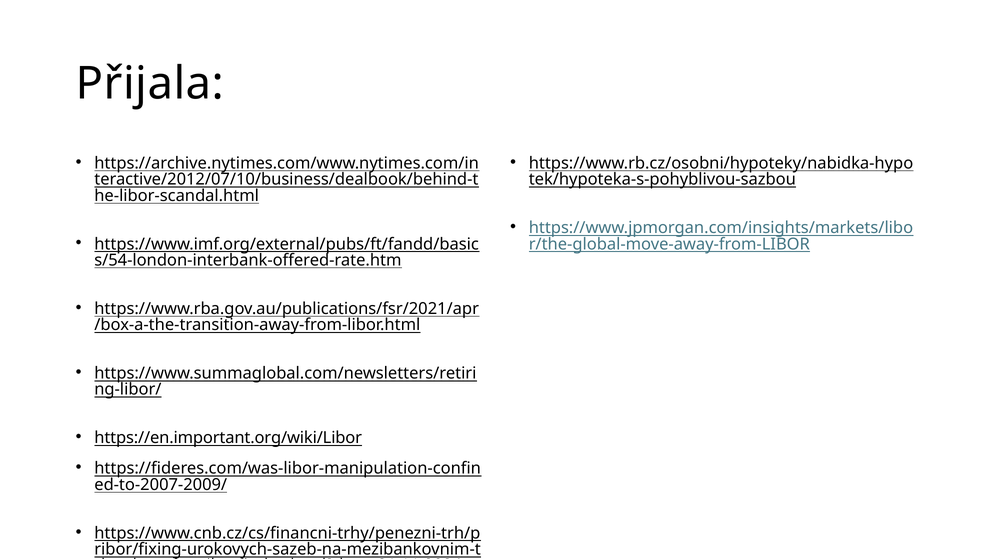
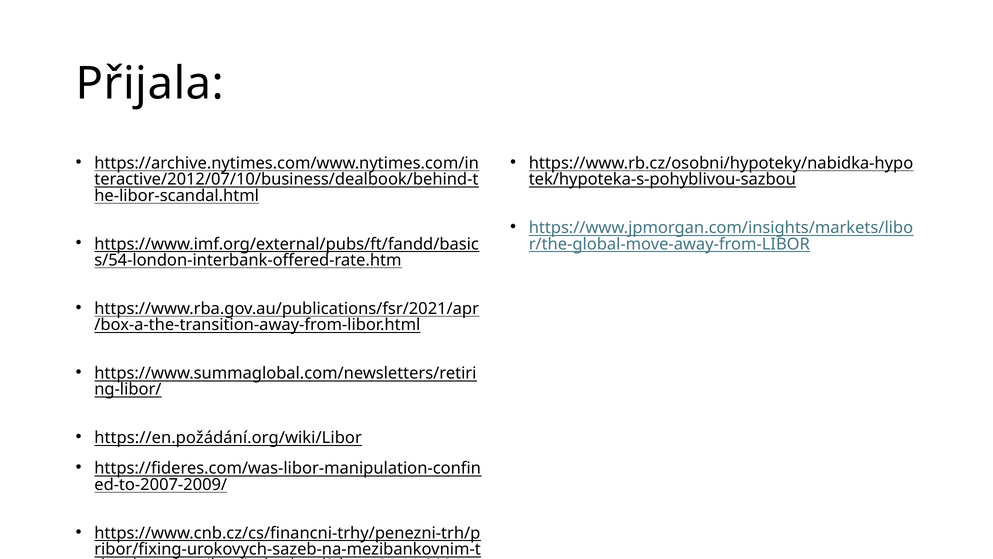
https://en.important.org/wiki/Libor: https://en.important.org/wiki/Libor -> https://en.požádání.org/wiki/Libor
